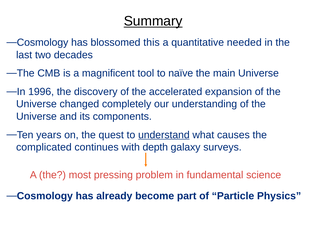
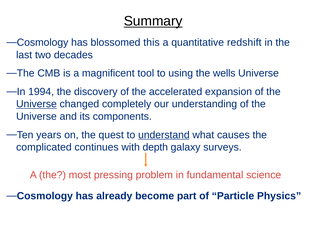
needed: needed -> redshift
naïve: naïve -> using
main: main -> wells
1996: 1996 -> 1994
Universe at (36, 104) underline: none -> present
